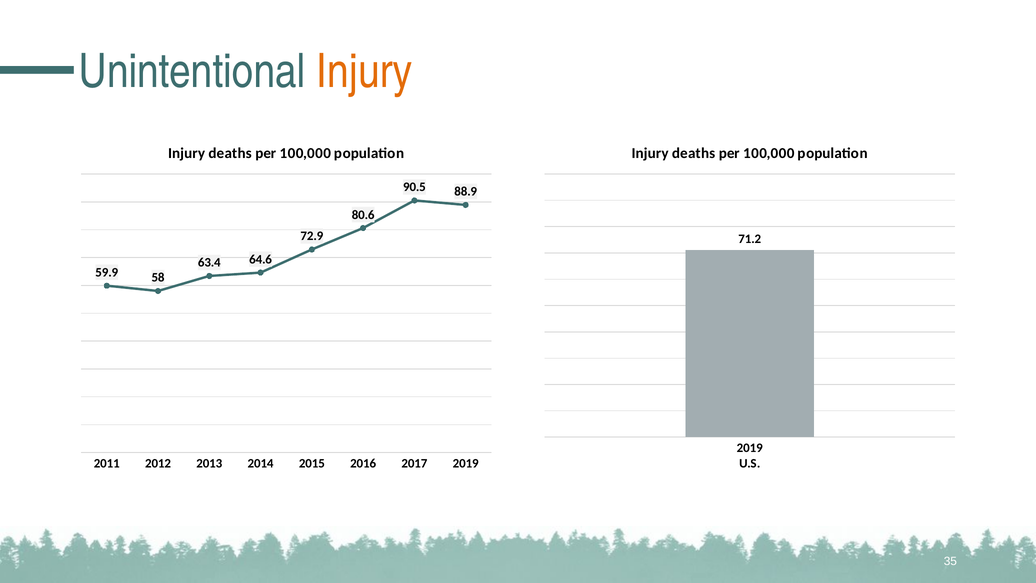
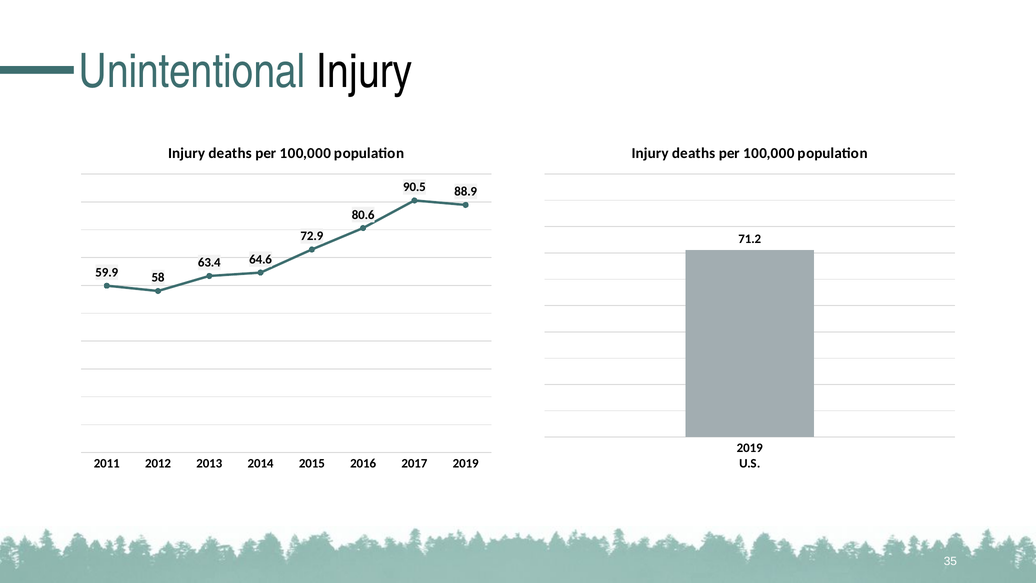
Injury at (364, 72) colour: orange -> black
